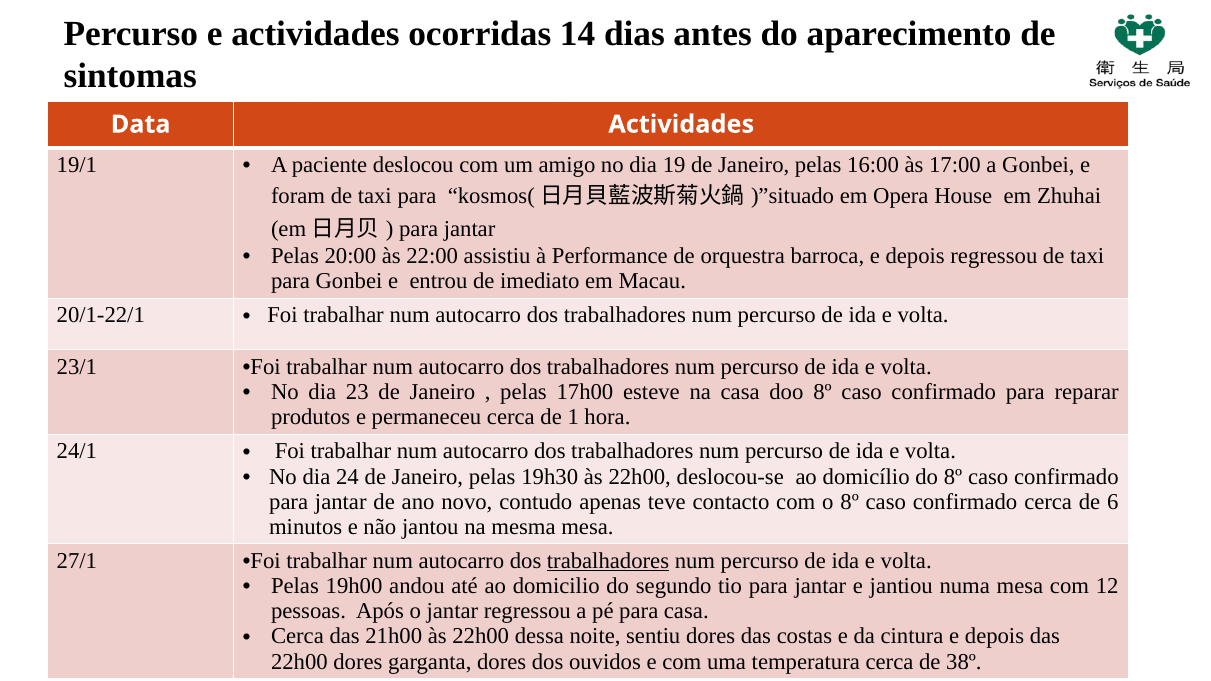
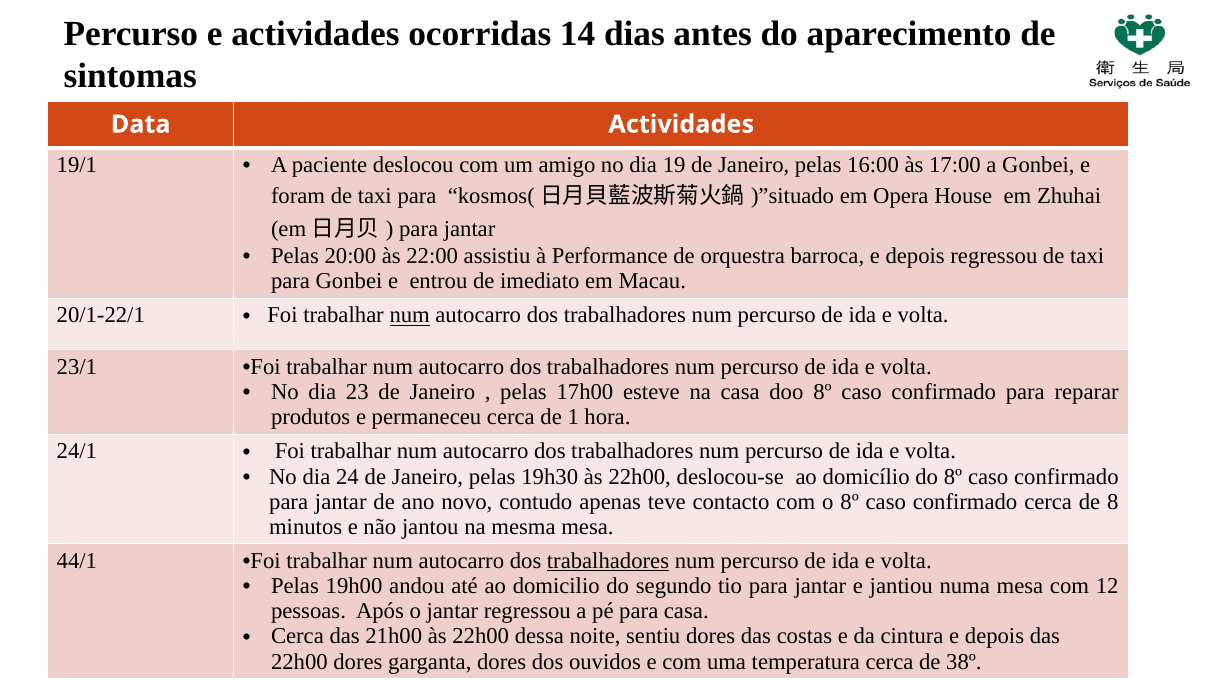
num at (410, 316) underline: none -> present
6: 6 -> 8
27/1: 27/1 -> 44/1
